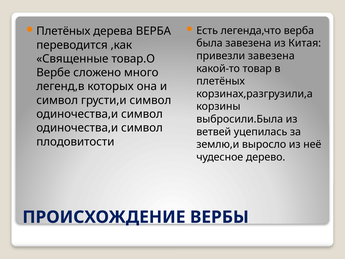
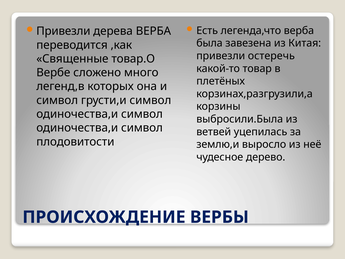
Плетёных at (63, 31): Плетёных -> Привезли
привезли завезена: завезена -> остеречь
